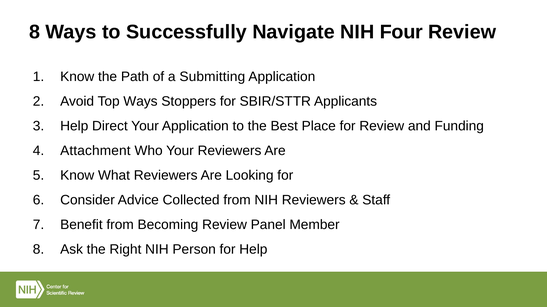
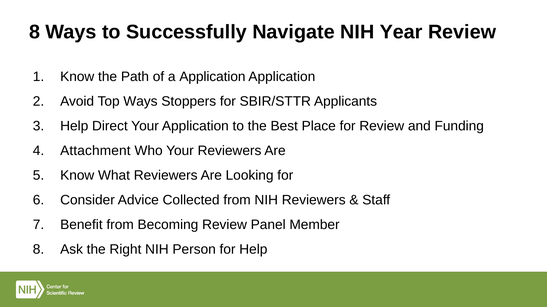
Four: Four -> Year
a Submitting: Submitting -> Application
